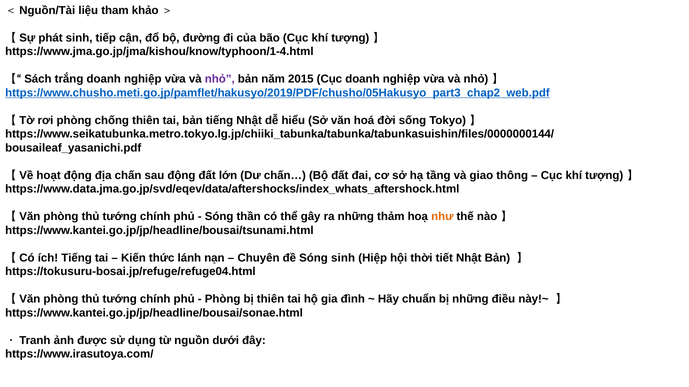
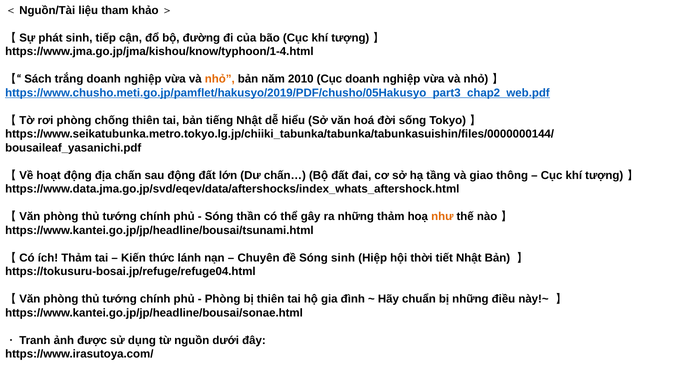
nhỏ at (220, 79) colour: purple -> orange
2015: 2015 -> 2010
ích Tiếng: Tiếng -> Thảm
